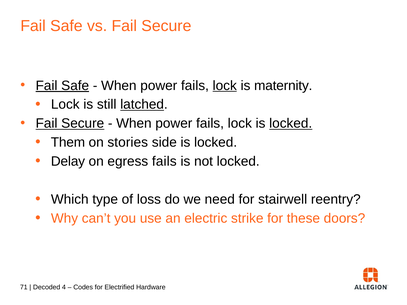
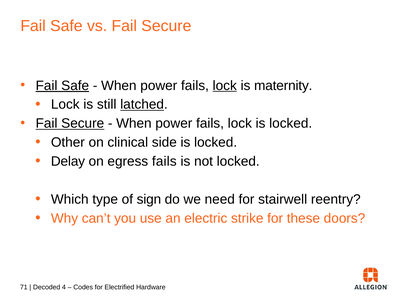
locked at (291, 124) underline: present -> none
Them: Them -> Other
stories: stories -> clinical
loss: loss -> sign
